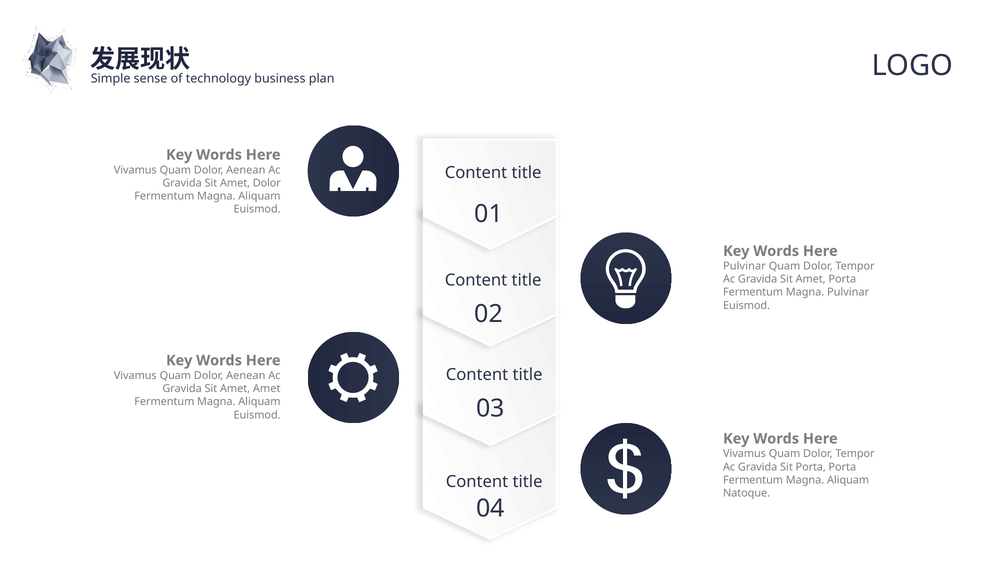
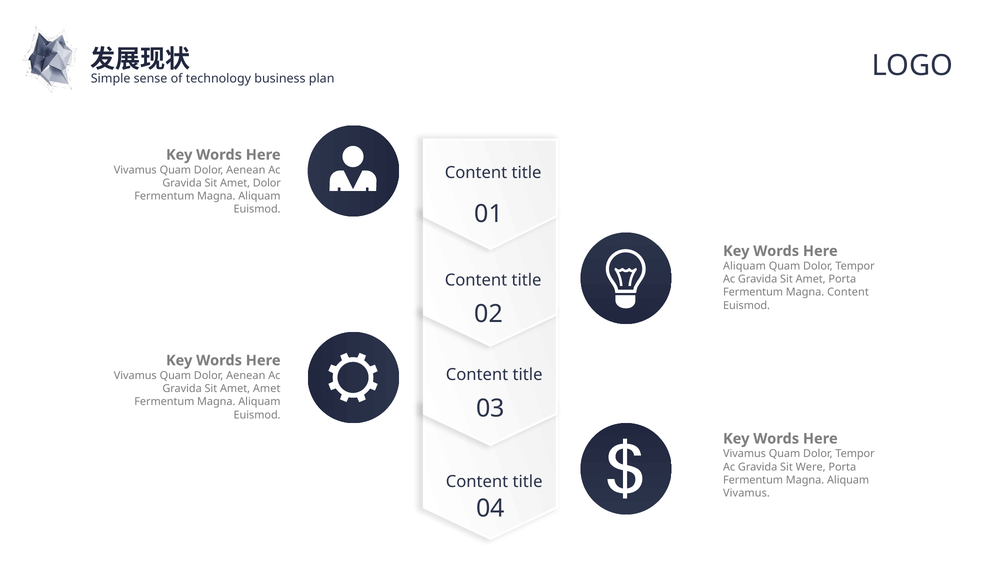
Pulvinar at (744, 266): Pulvinar -> Aliquam
Magna Pulvinar: Pulvinar -> Content
Sit Porta: Porta -> Were
Natoque at (747, 493): Natoque -> Vivamus
